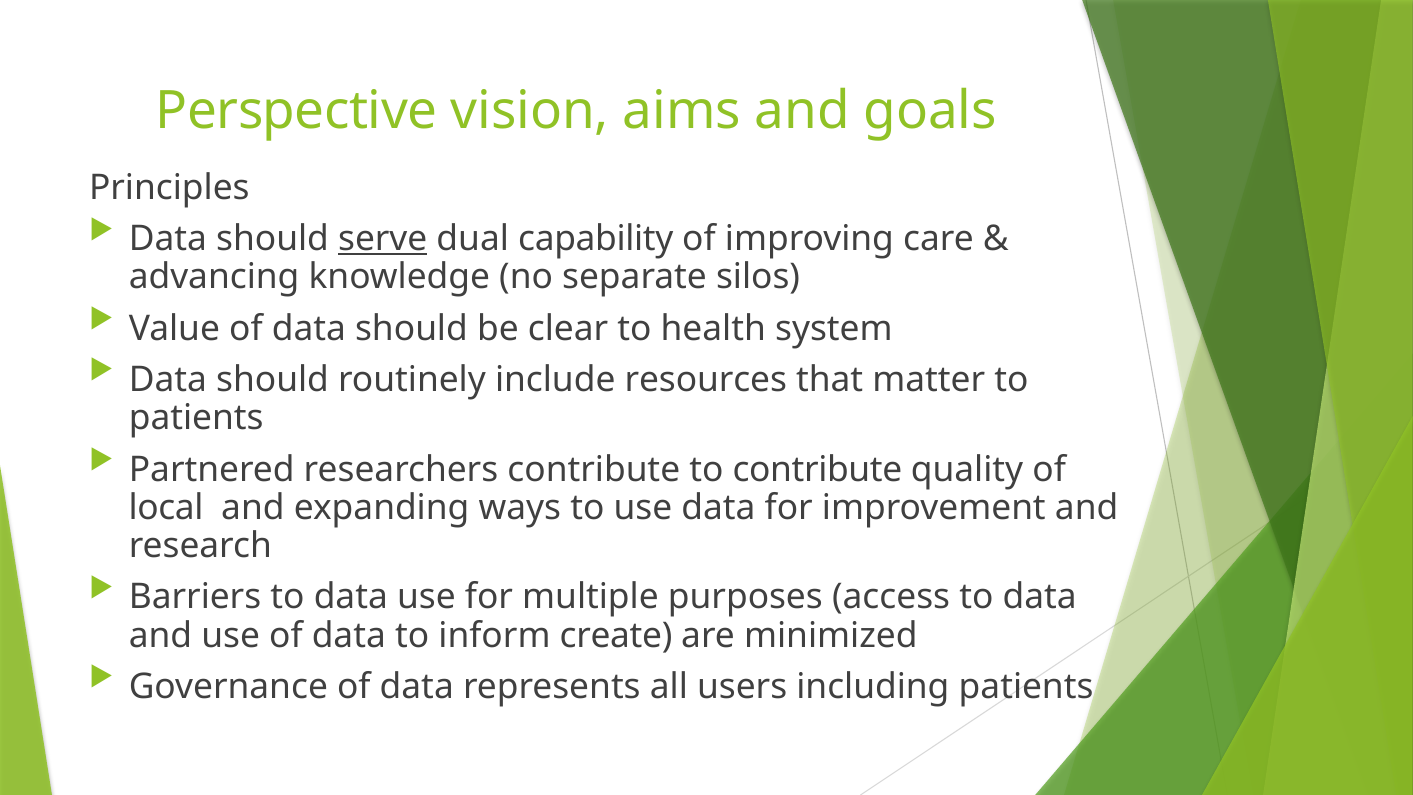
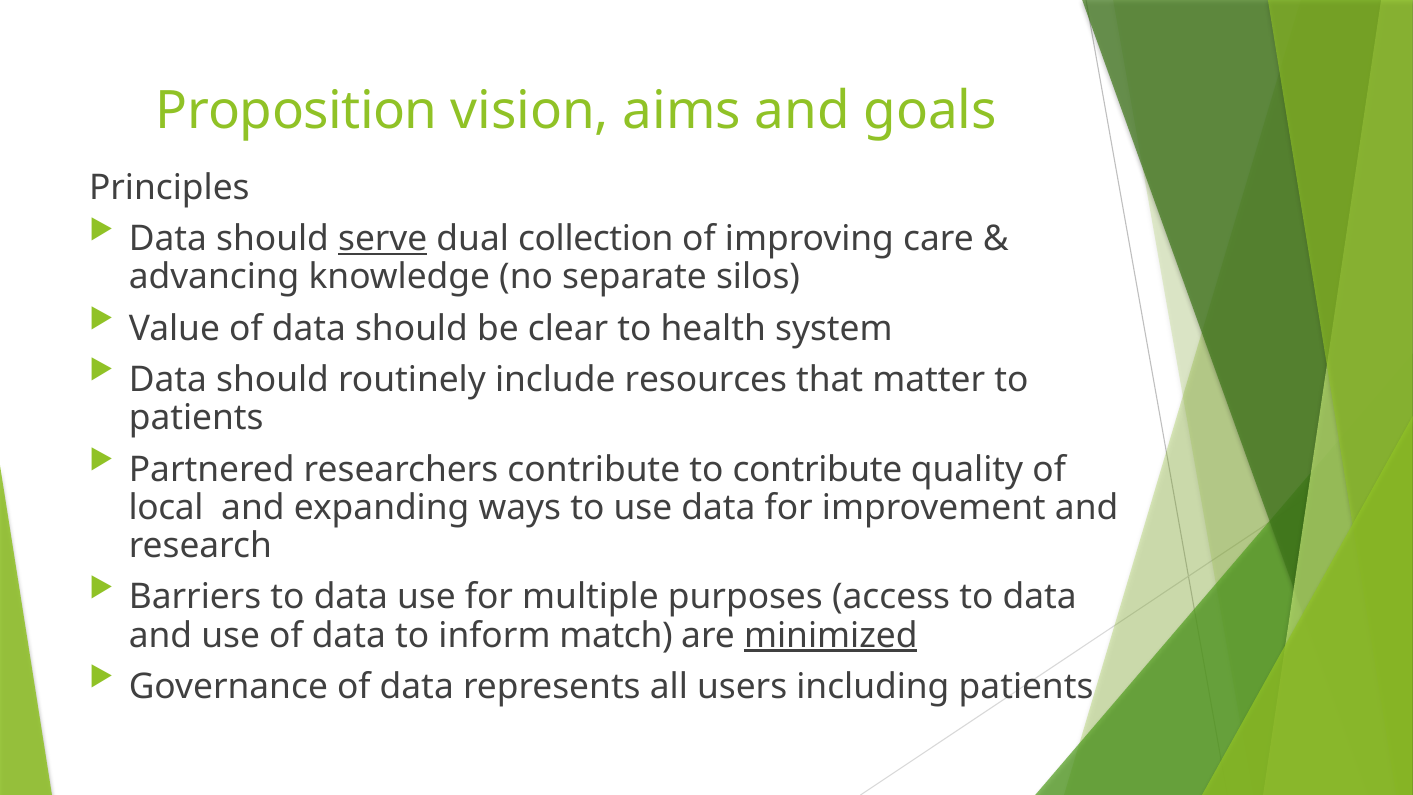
Perspective: Perspective -> Proposition
capability: capability -> collection
create: create -> match
minimized underline: none -> present
